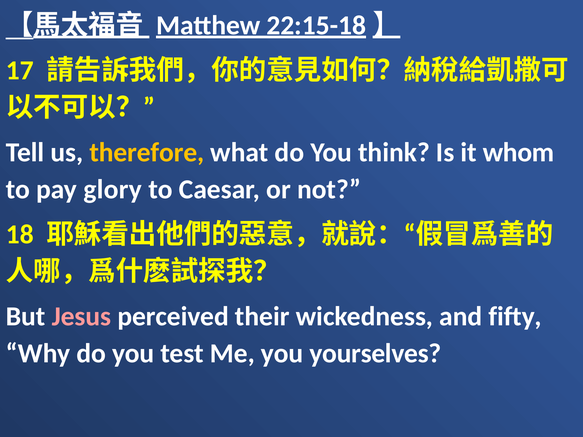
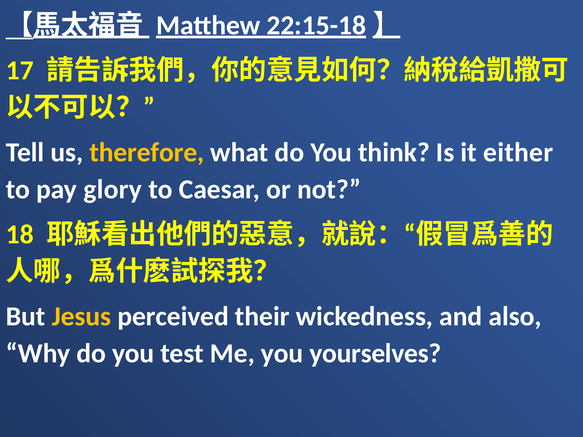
whom: whom -> either
Jesus colour: pink -> yellow
fifty: fifty -> also
